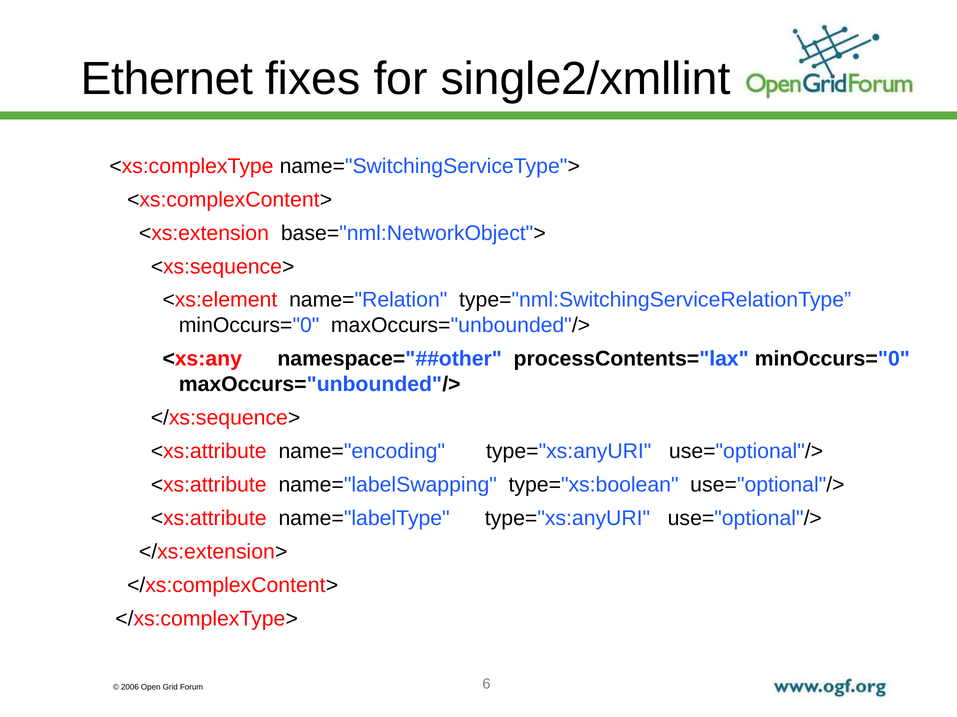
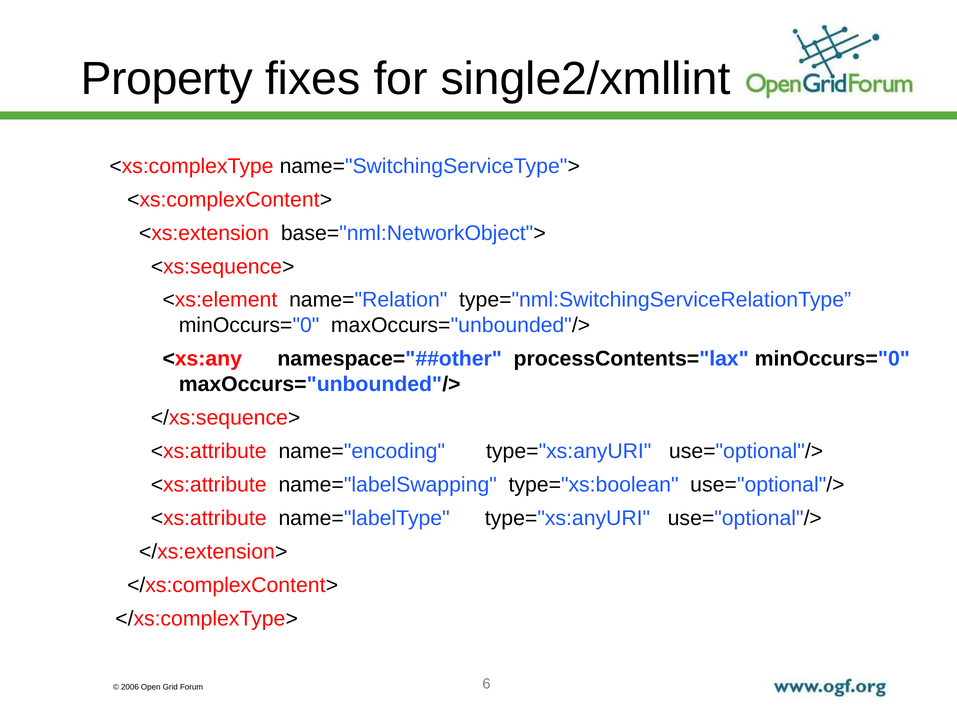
Ethernet: Ethernet -> Property
